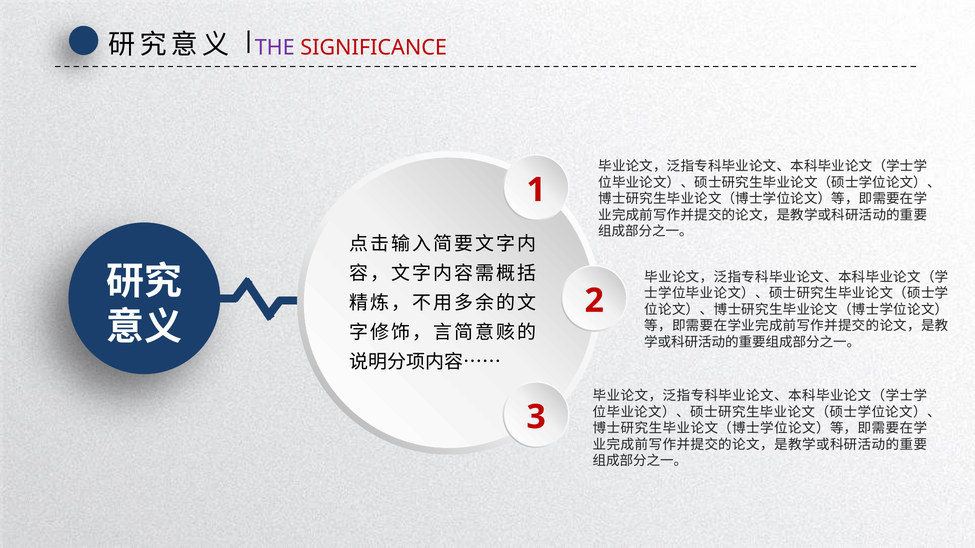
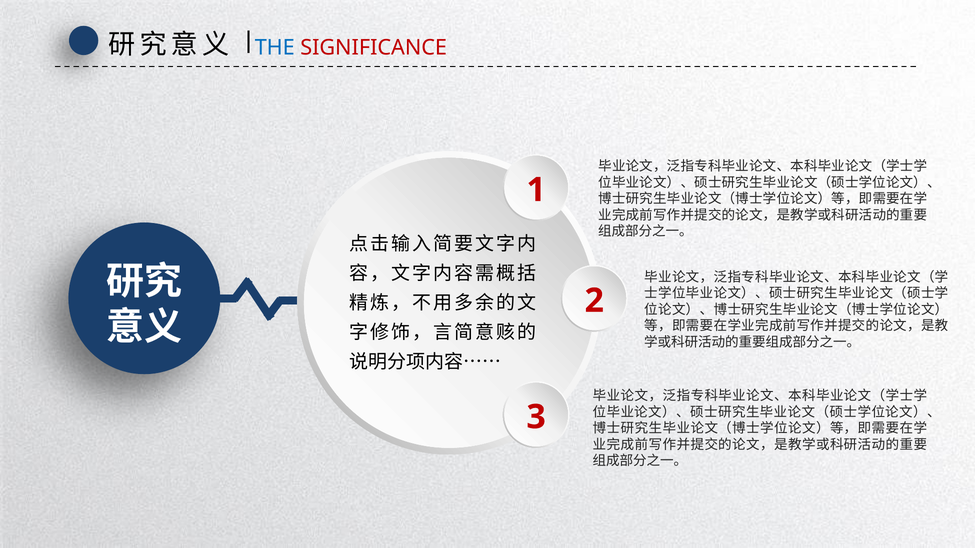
THE colour: purple -> blue
